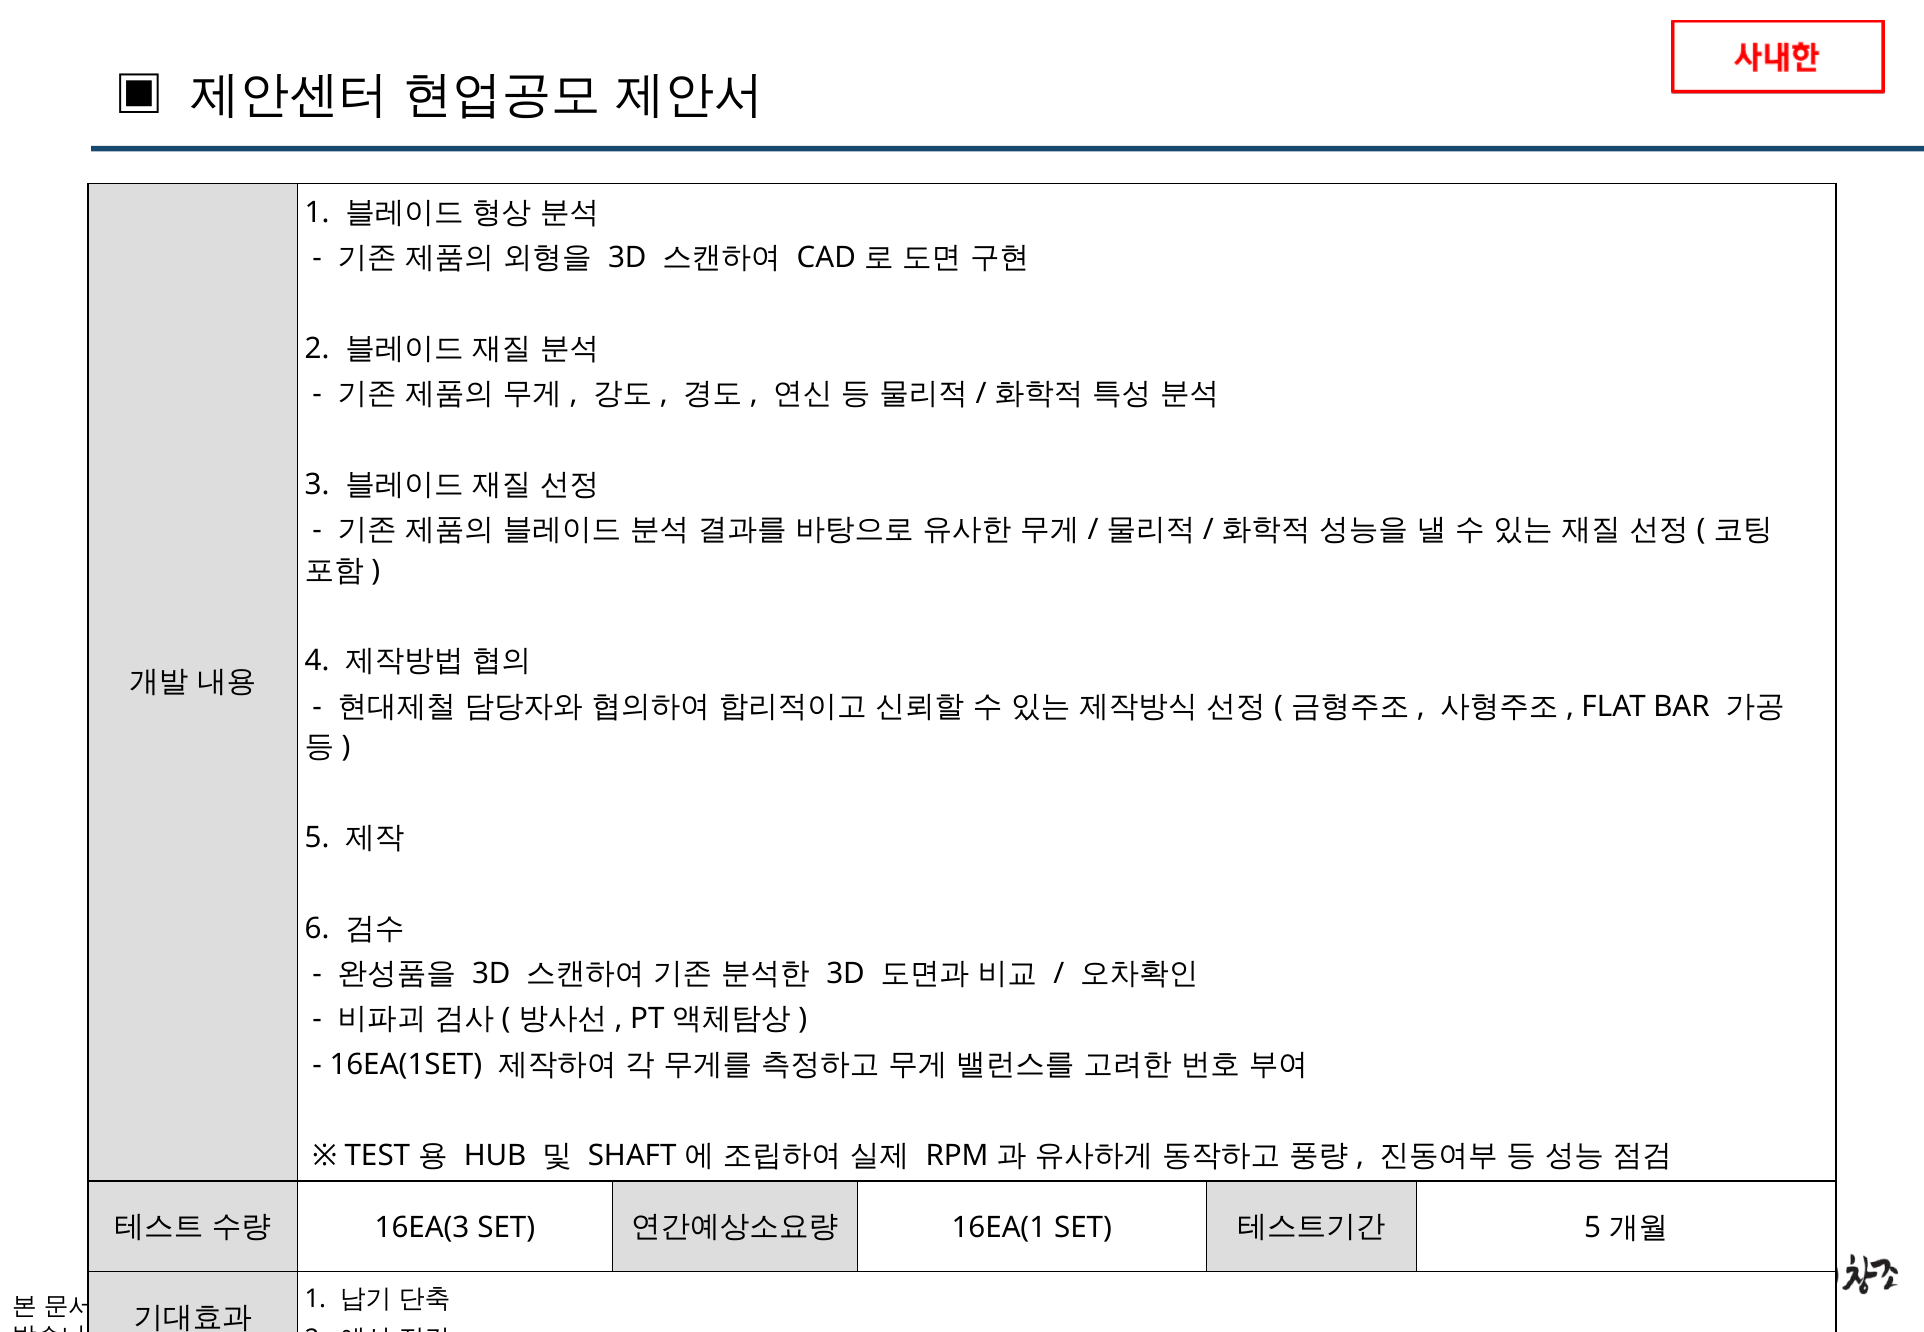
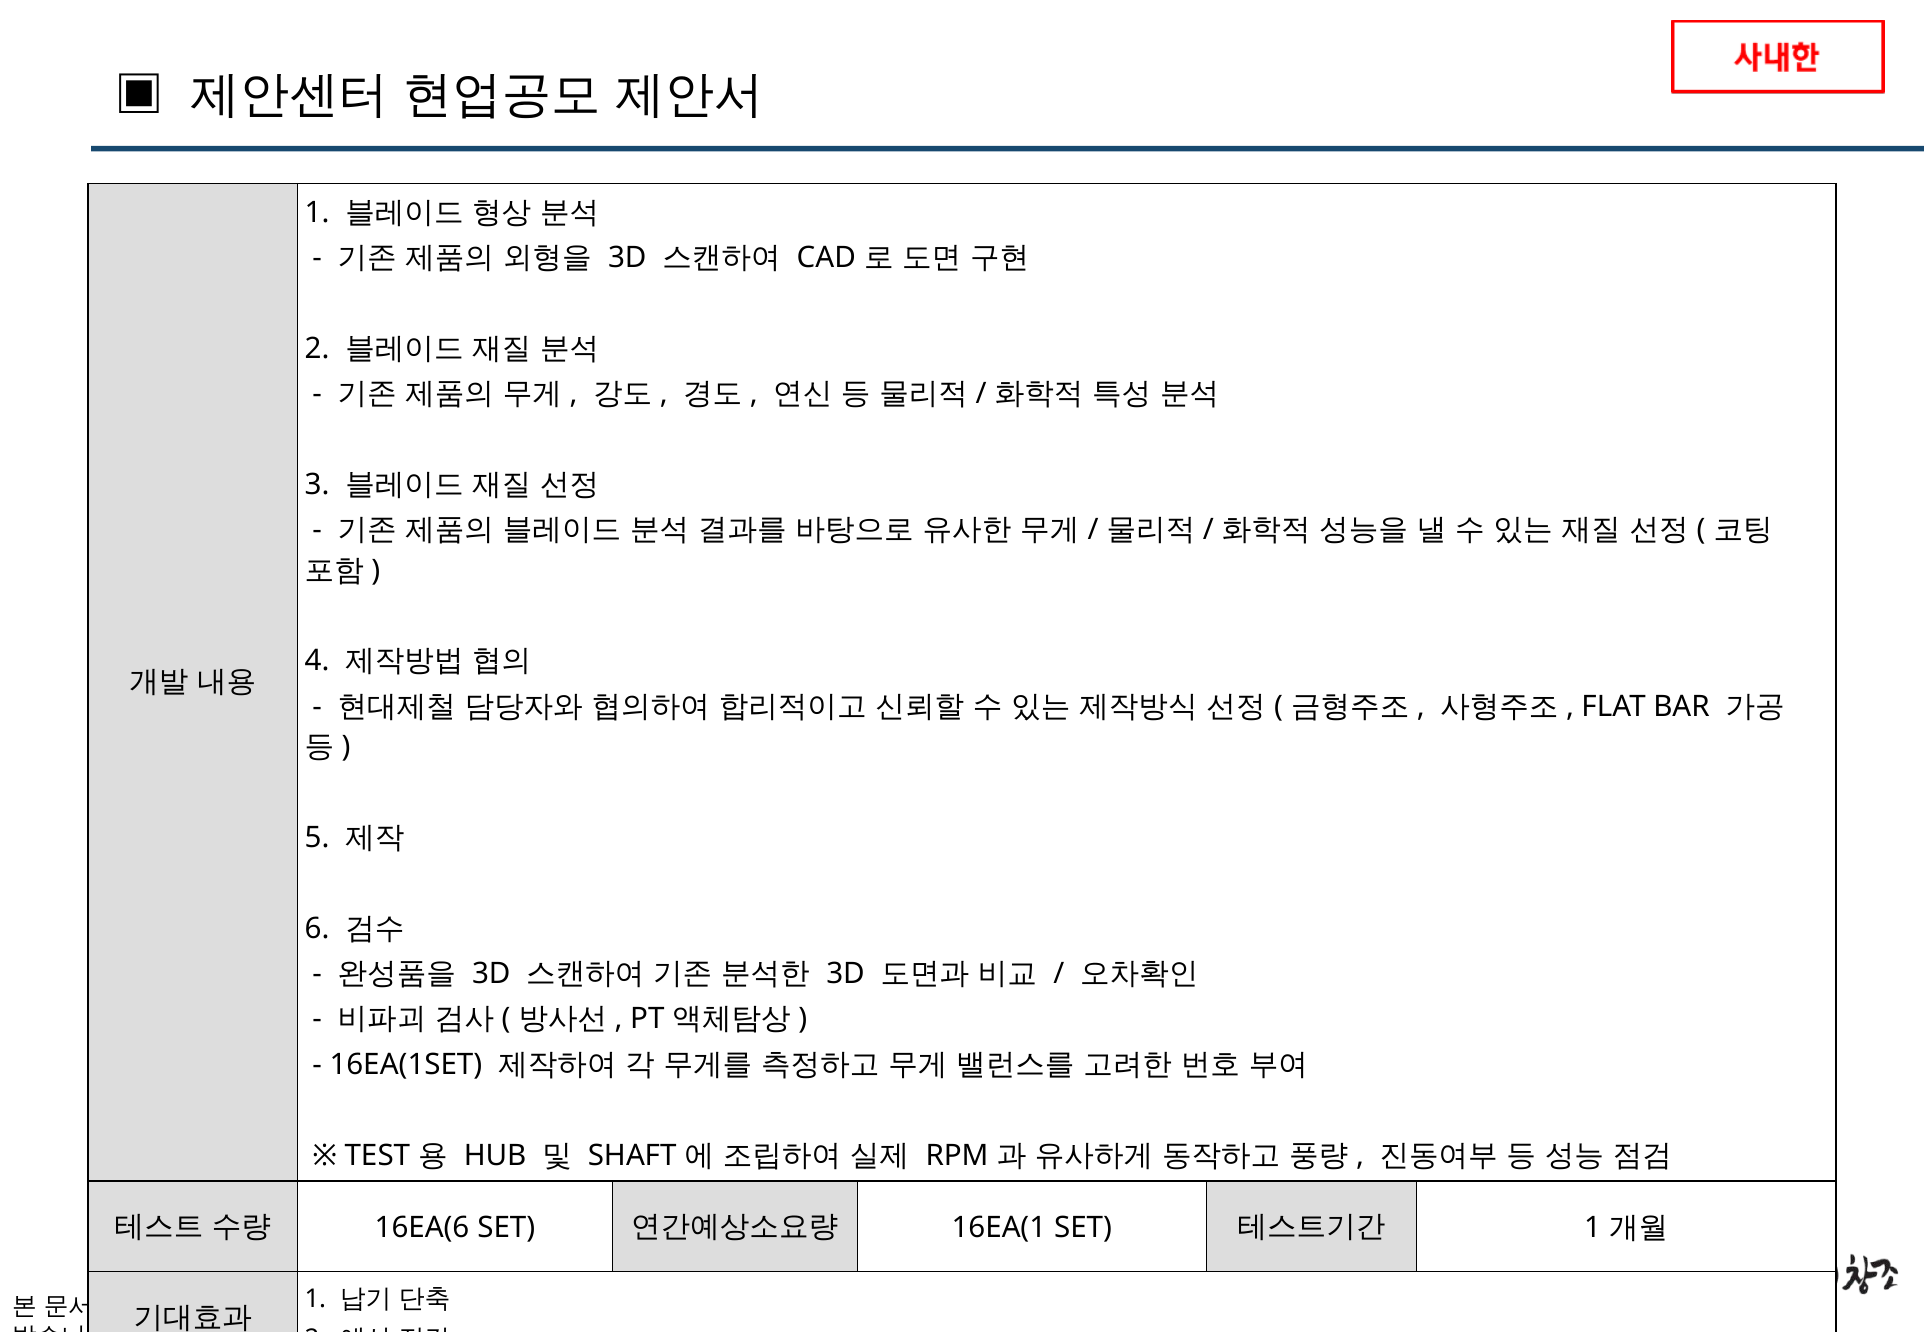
16EA(3: 16EA(3 -> 16EA(6
5 at (1593, 1228): 5 -> 1
